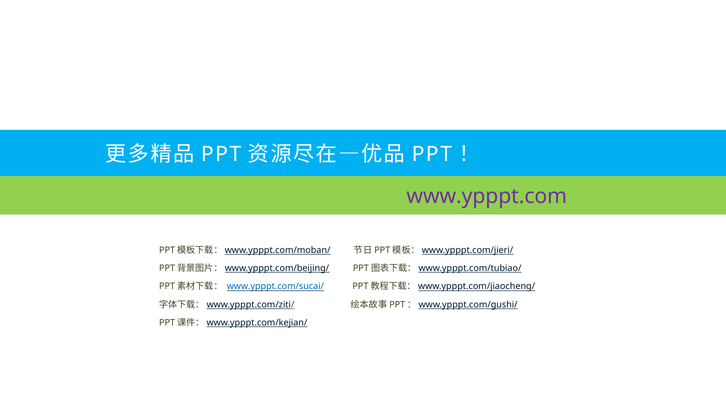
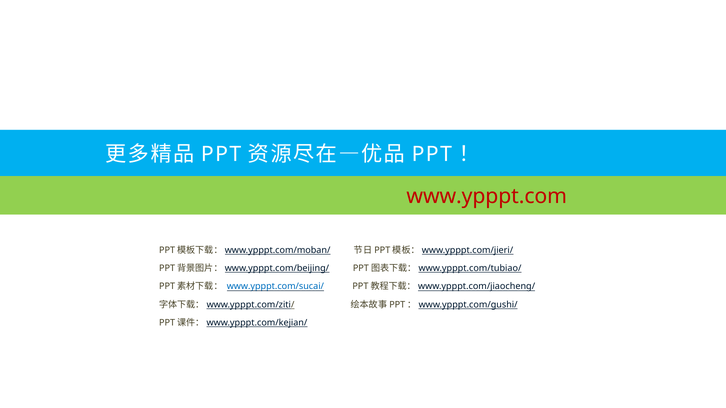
www.ypppt.com colour: purple -> red
